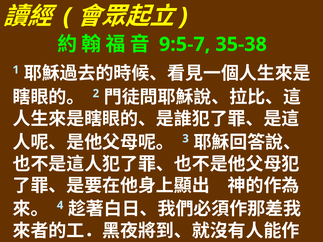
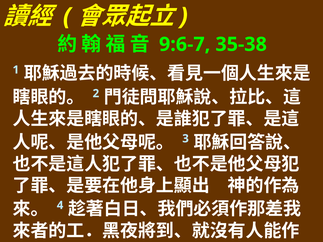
9:5-7: 9:5-7 -> 9:6-7
